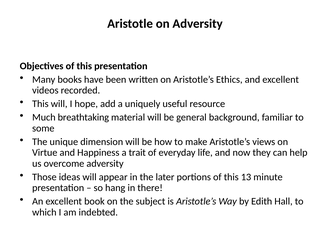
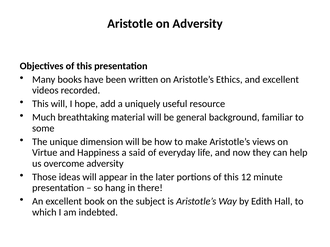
trait: trait -> said
13: 13 -> 12
